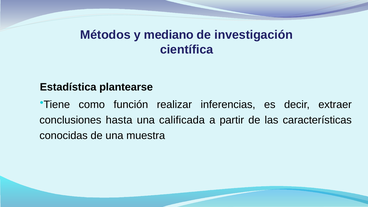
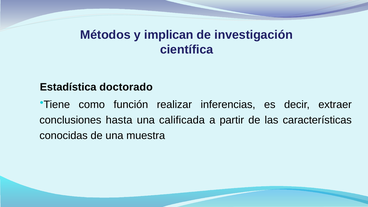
mediano: mediano -> implican
plantearse: plantearse -> doctorado
